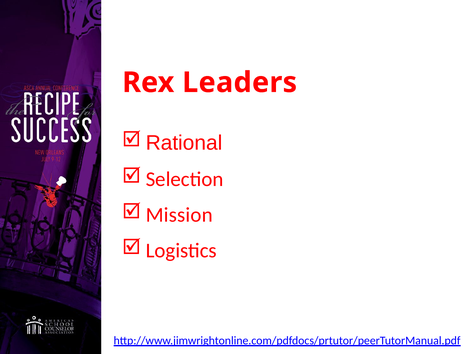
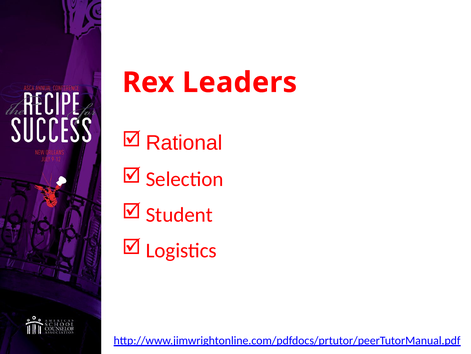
Mission: Mission -> Student
